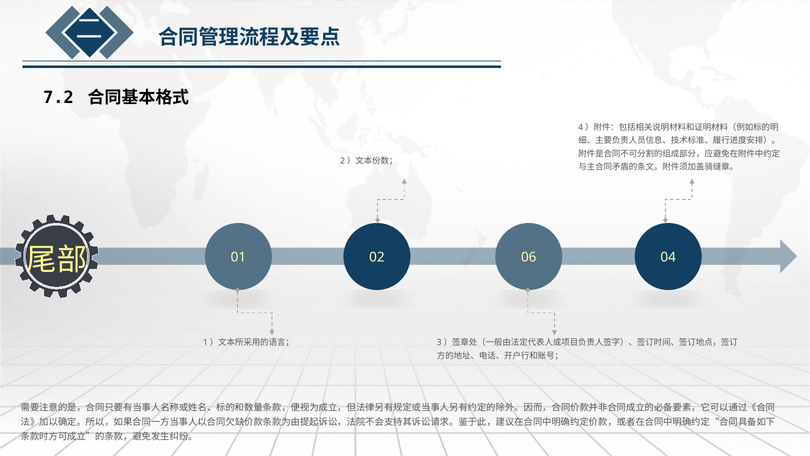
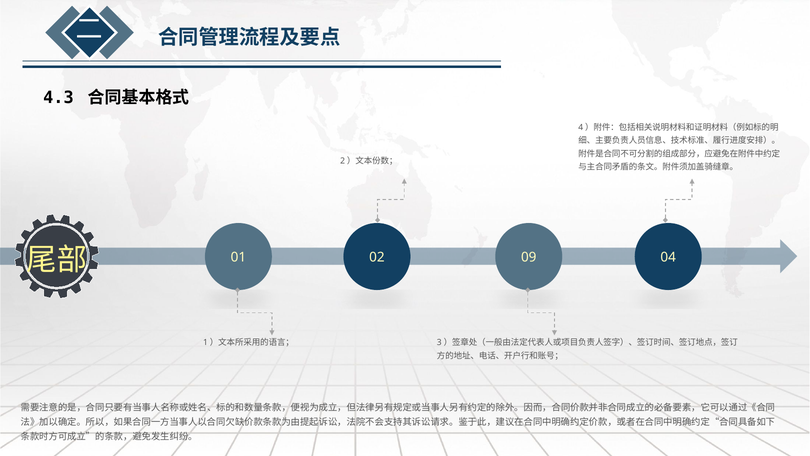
7.2: 7.2 -> 4.3
06: 06 -> 09
